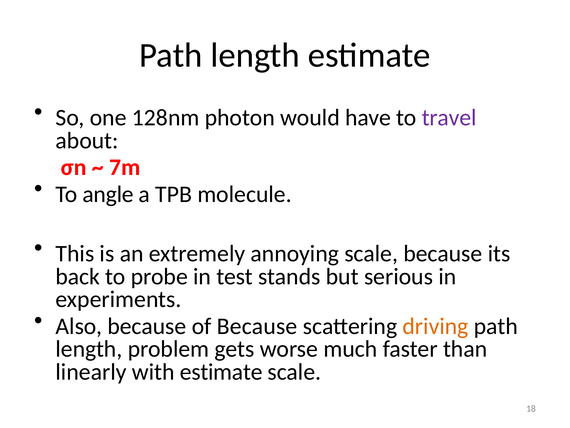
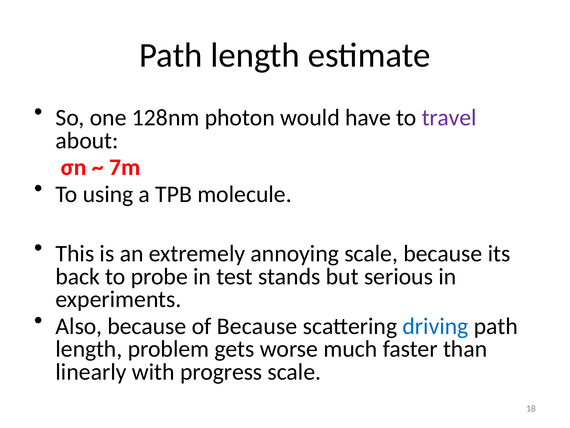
angle: angle -> using
driving colour: orange -> blue
with estimate: estimate -> progress
